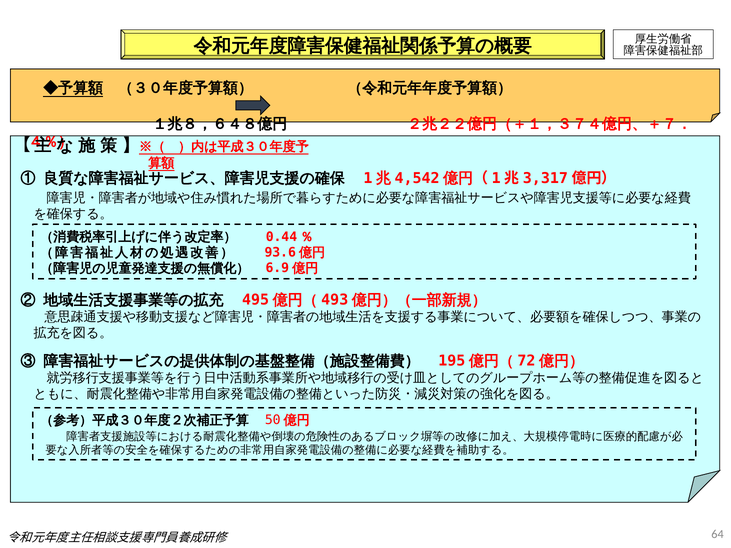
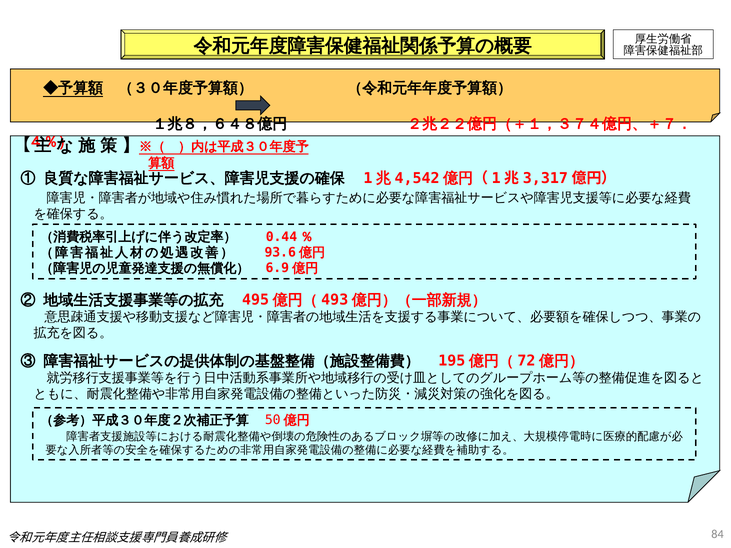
64: 64 -> 84
